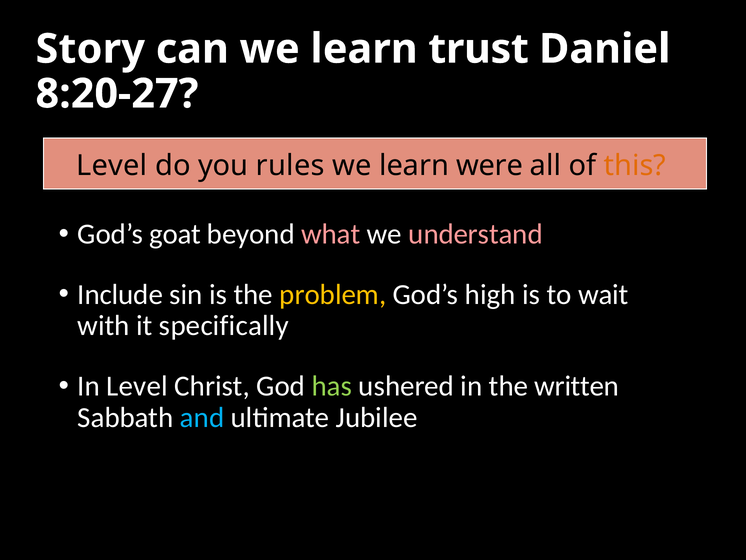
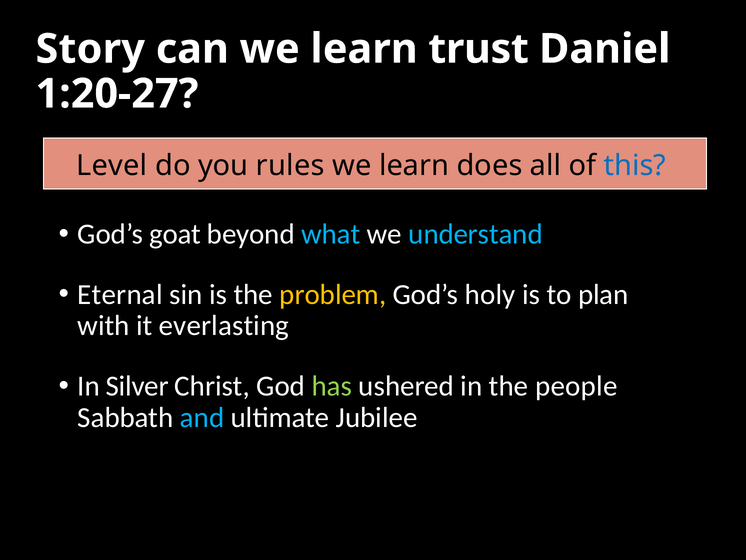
8:20-27: 8:20-27 -> 1:20-27
were: were -> does
this colour: orange -> blue
what colour: pink -> light blue
understand colour: pink -> light blue
Include: Include -> Eternal
high: high -> holy
wait: wait -> plan
specifically: specifically -> everlasting
In Level: Level -> Silver
written: written -> people
